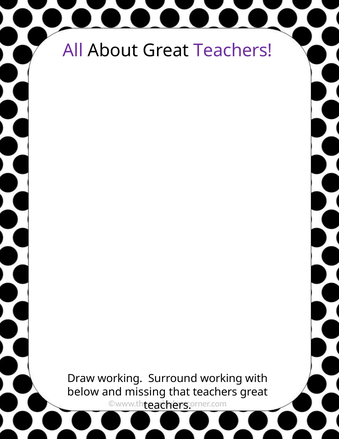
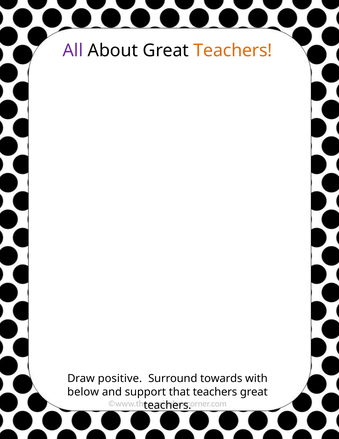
Teachers at (233, 50) colour: purple -> orange
Draw working: working -> positive
Surround working: working -> towards
missing: missing -> support
